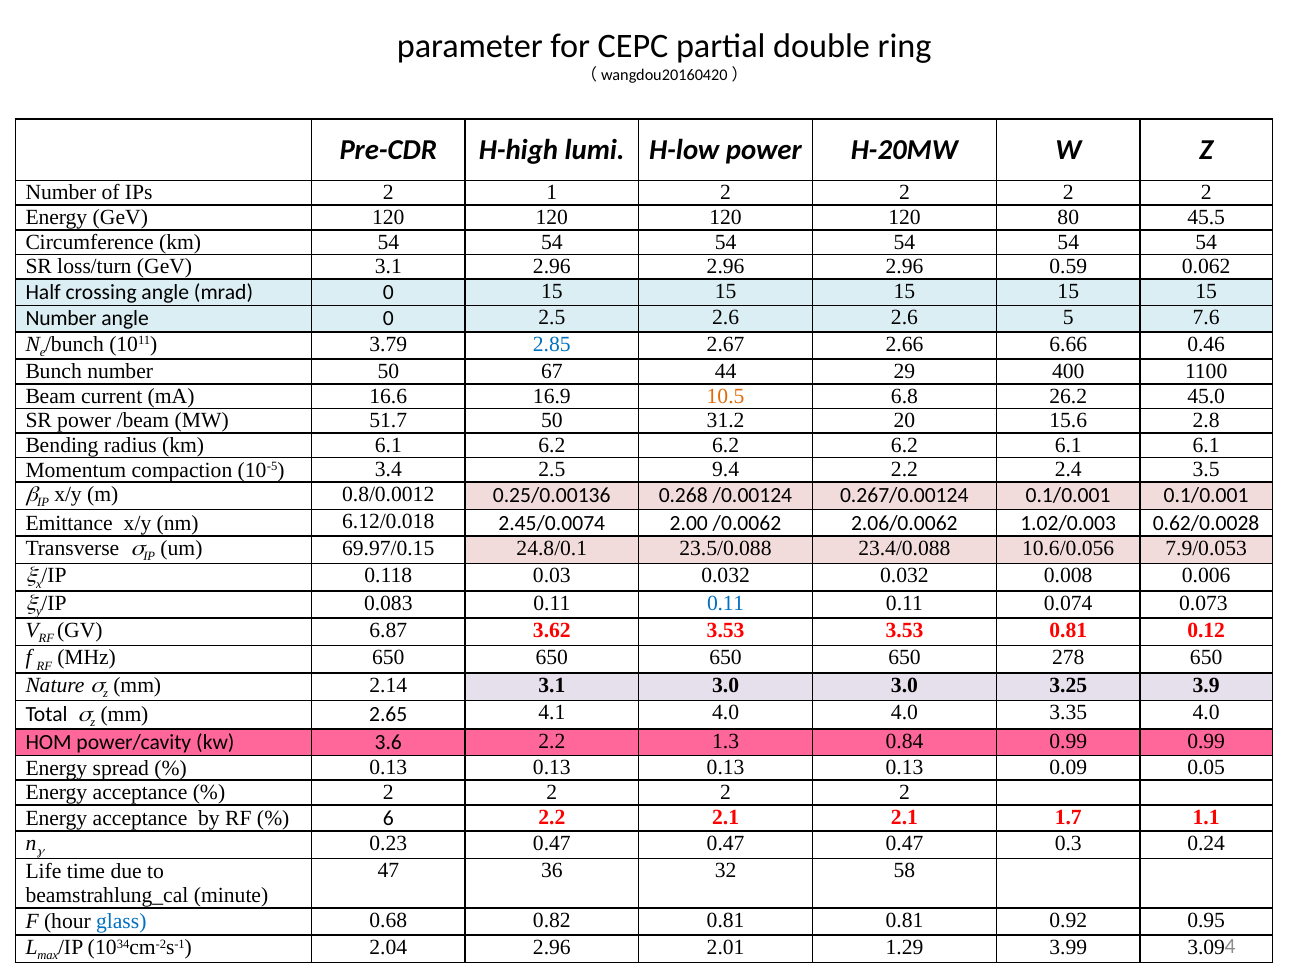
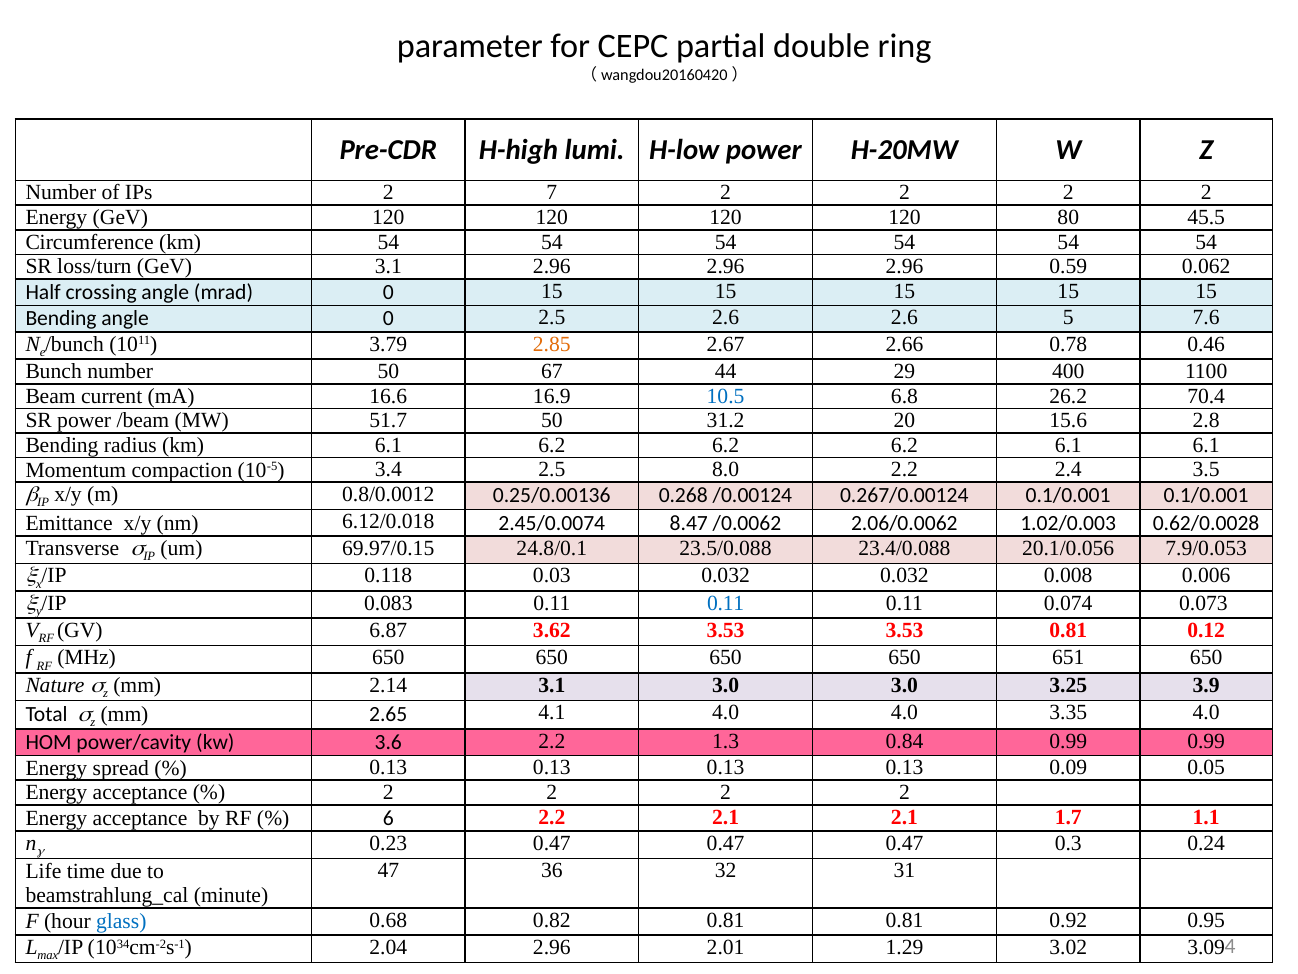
1: 1 -> 7
Number at (61, 319): Number -> Bending
2.85 colour: blue -> orange
6.66: 6.66 -> 0.78
10.5 colour: orange -> blue
45.0: 45.0 -> 70.4
9.4: 9.4 -> 8.0
2.00: 2.00 -> 8.47
10.6/0.056: 10.6/0.056 -> 20.1/0.056
278: 278 -> 651
58: 58 -> 31
3.99: 3.99 -> 3.02
